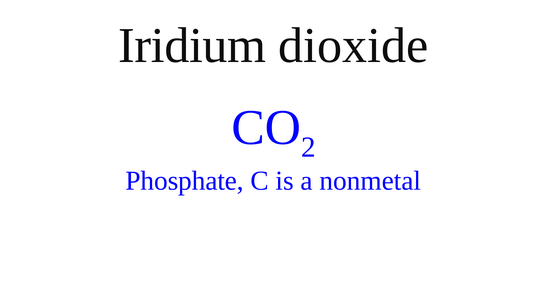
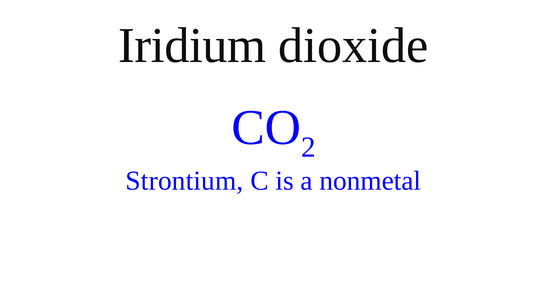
Phosphate: Phosphate -> Strontium
